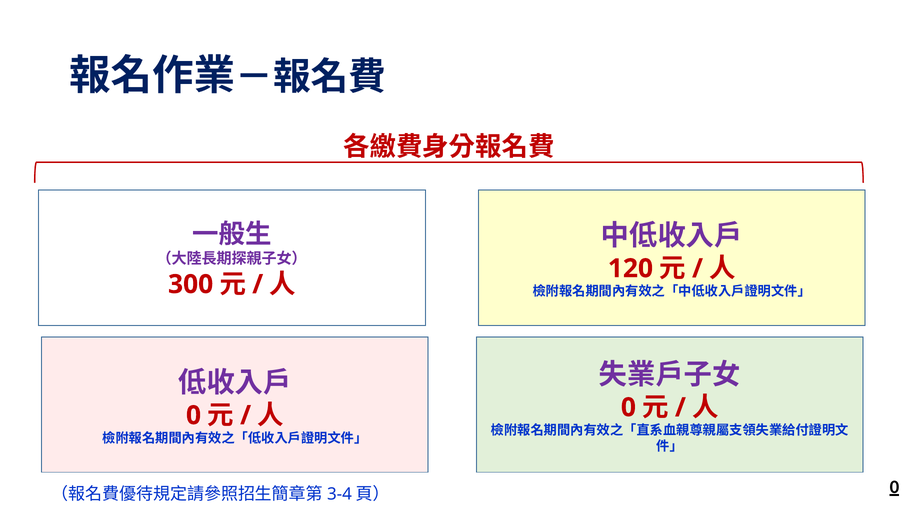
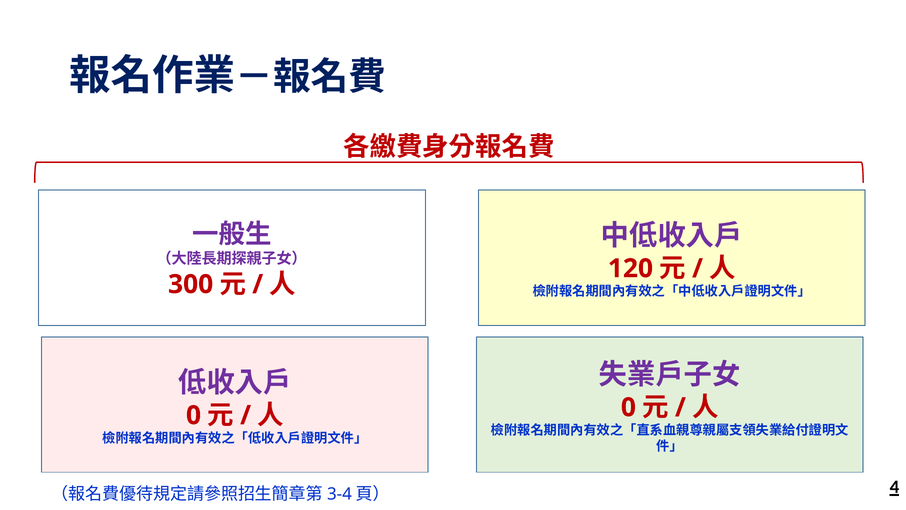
0 at (894, 487): 0 -> 4
